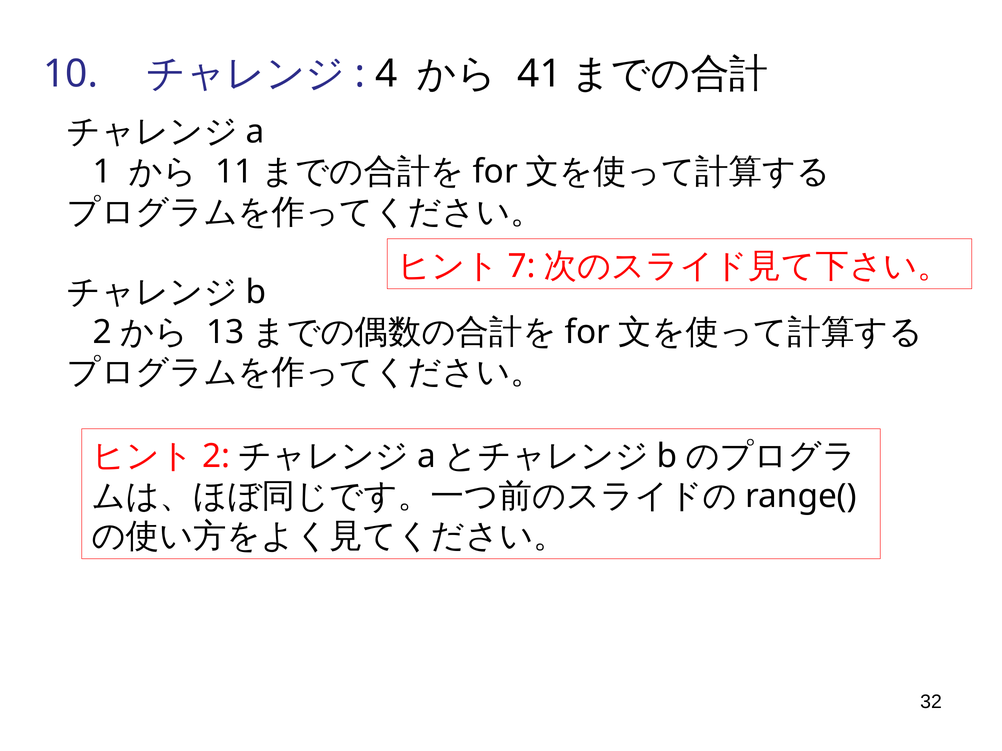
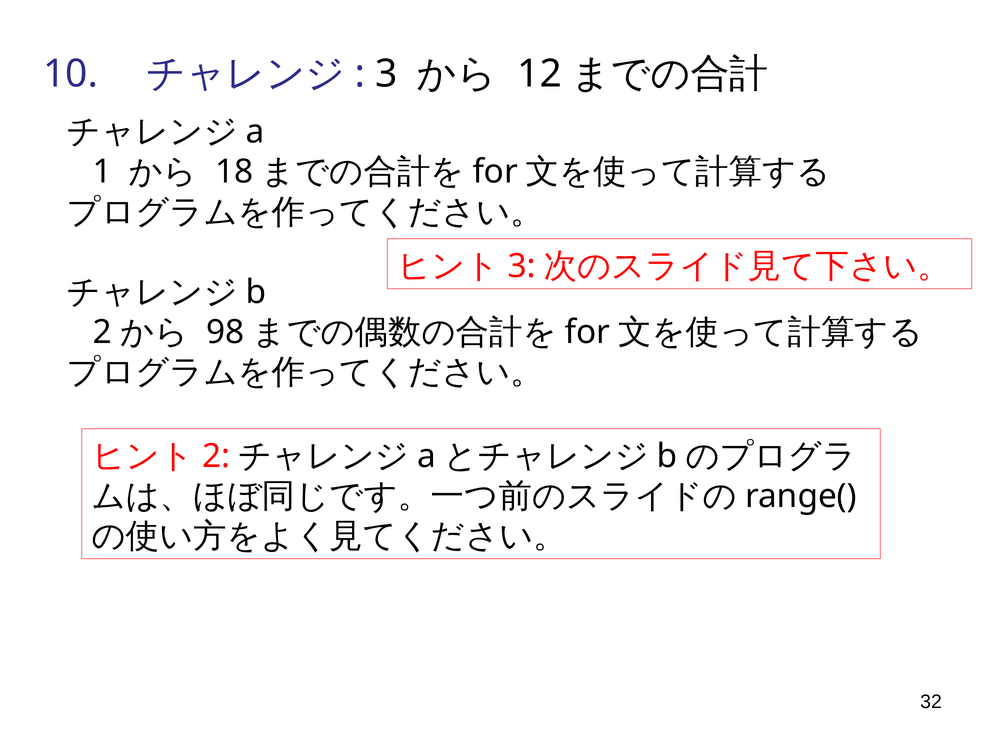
4 at (386, 74): 4 -> 3
41: 41 -> 12
11: 11 -> 18
7 at (522, 266): 7 -> 3
13: 13 -> 98
